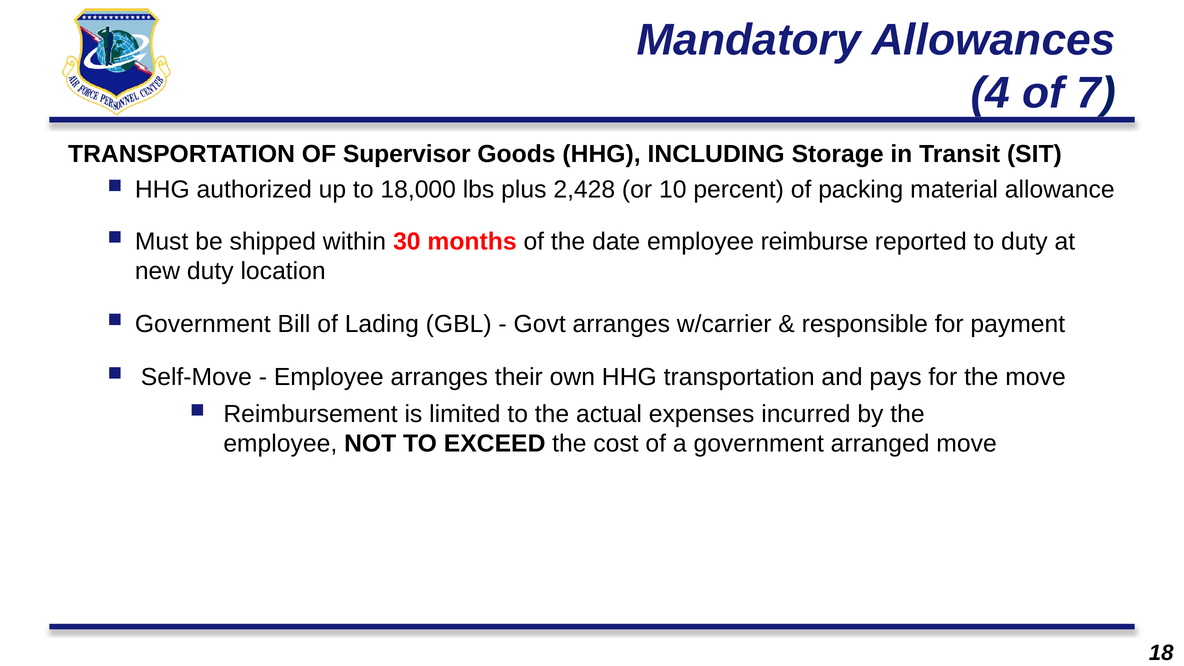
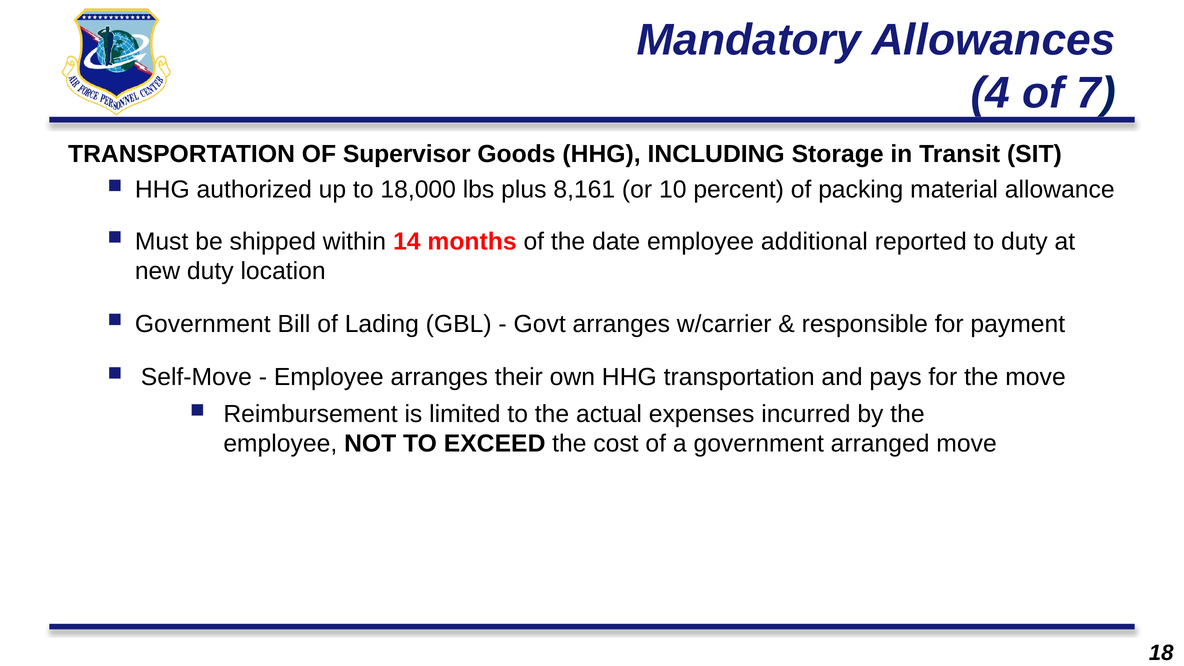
2,428: 2,428 -> 8,161
30: 30 -> 14
reimburse: reimburse -> additional
